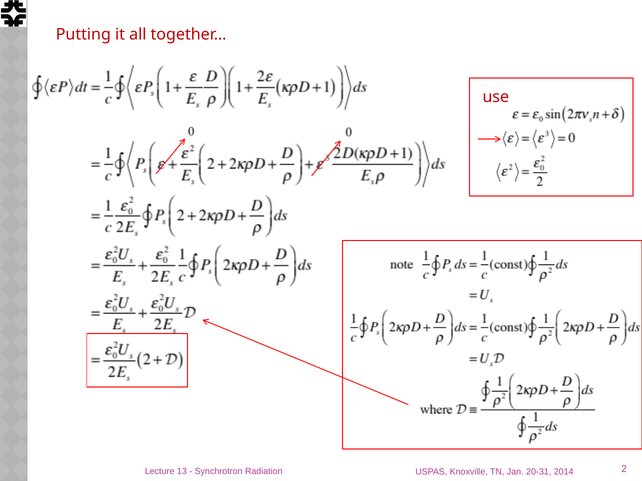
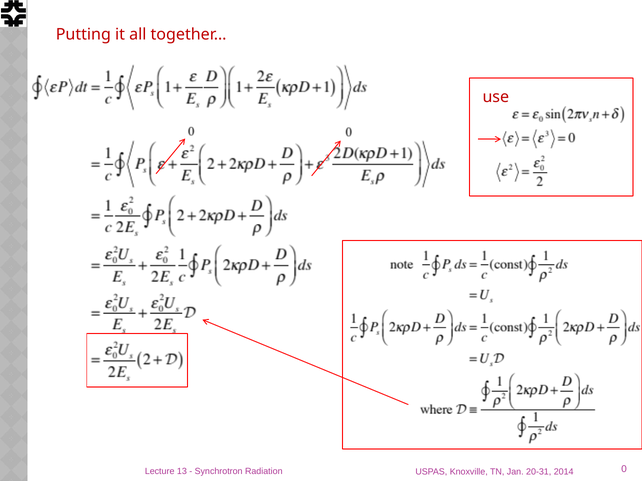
2: 2 -> 0
